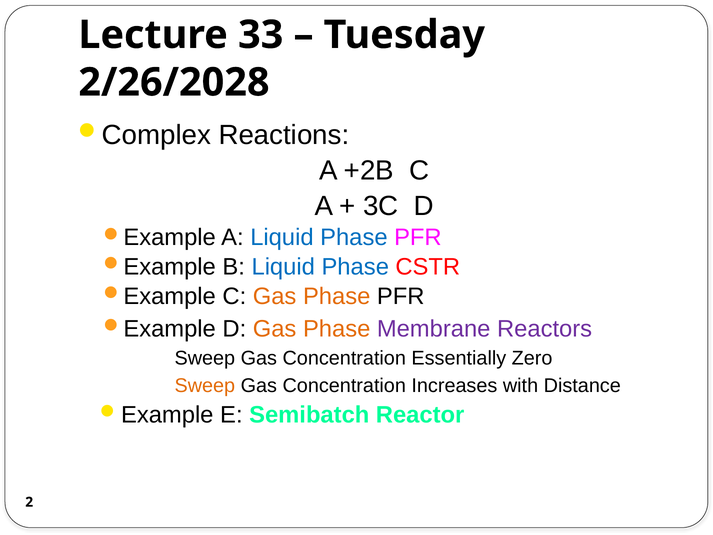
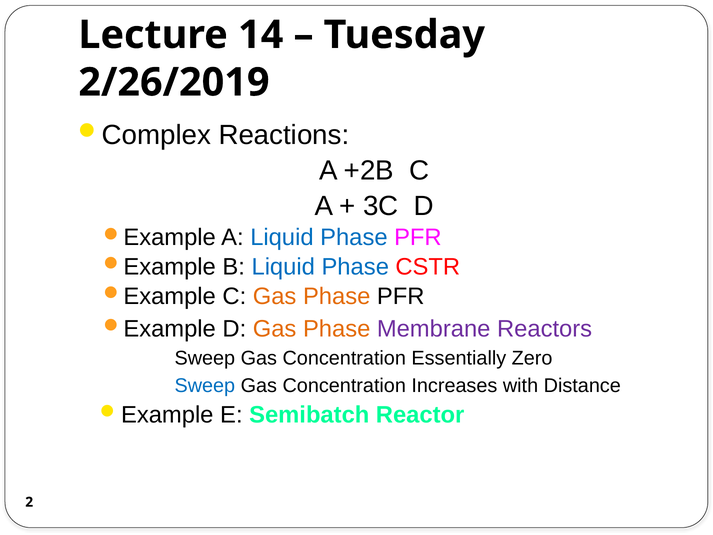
33: 33 -> 14
2/26/2028: 2/26/2028 -> 2/26/2019
Sweep at (205, 386) colour: orange -> blue
